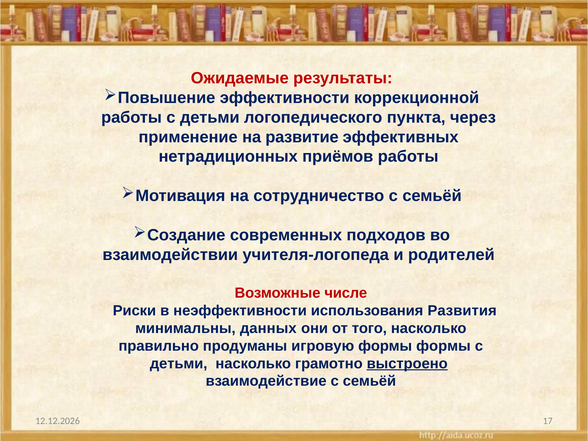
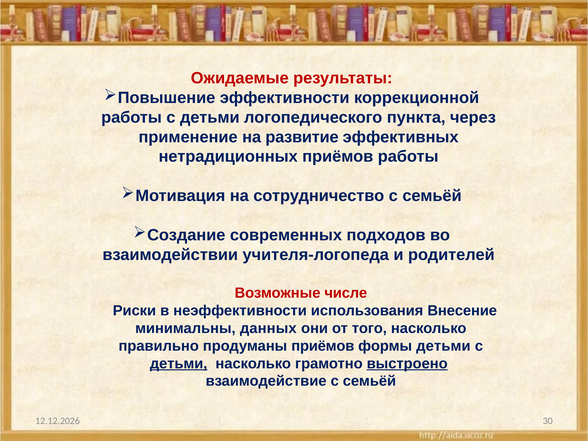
Развития: Развития -> Внесение
продуманы игровую: игровую -> приёмов
формы формы: формы -> детьми
детьми at (179, 364) underline: none -> present
17: 17 -> 30
